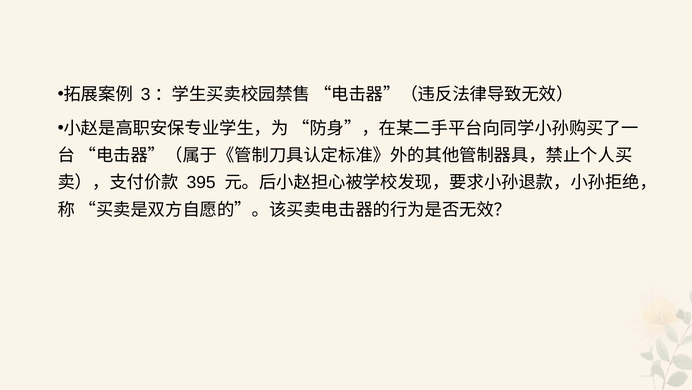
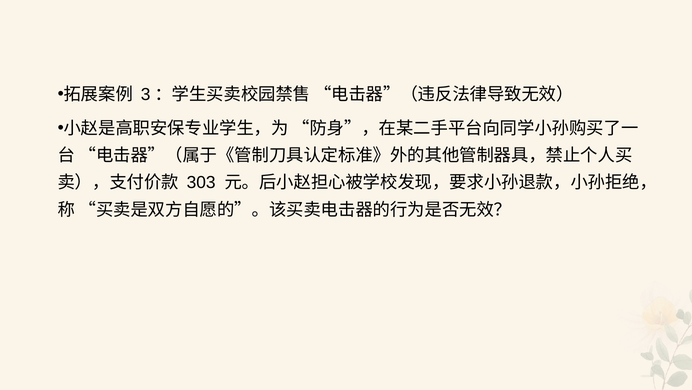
395: 395 -> 303
